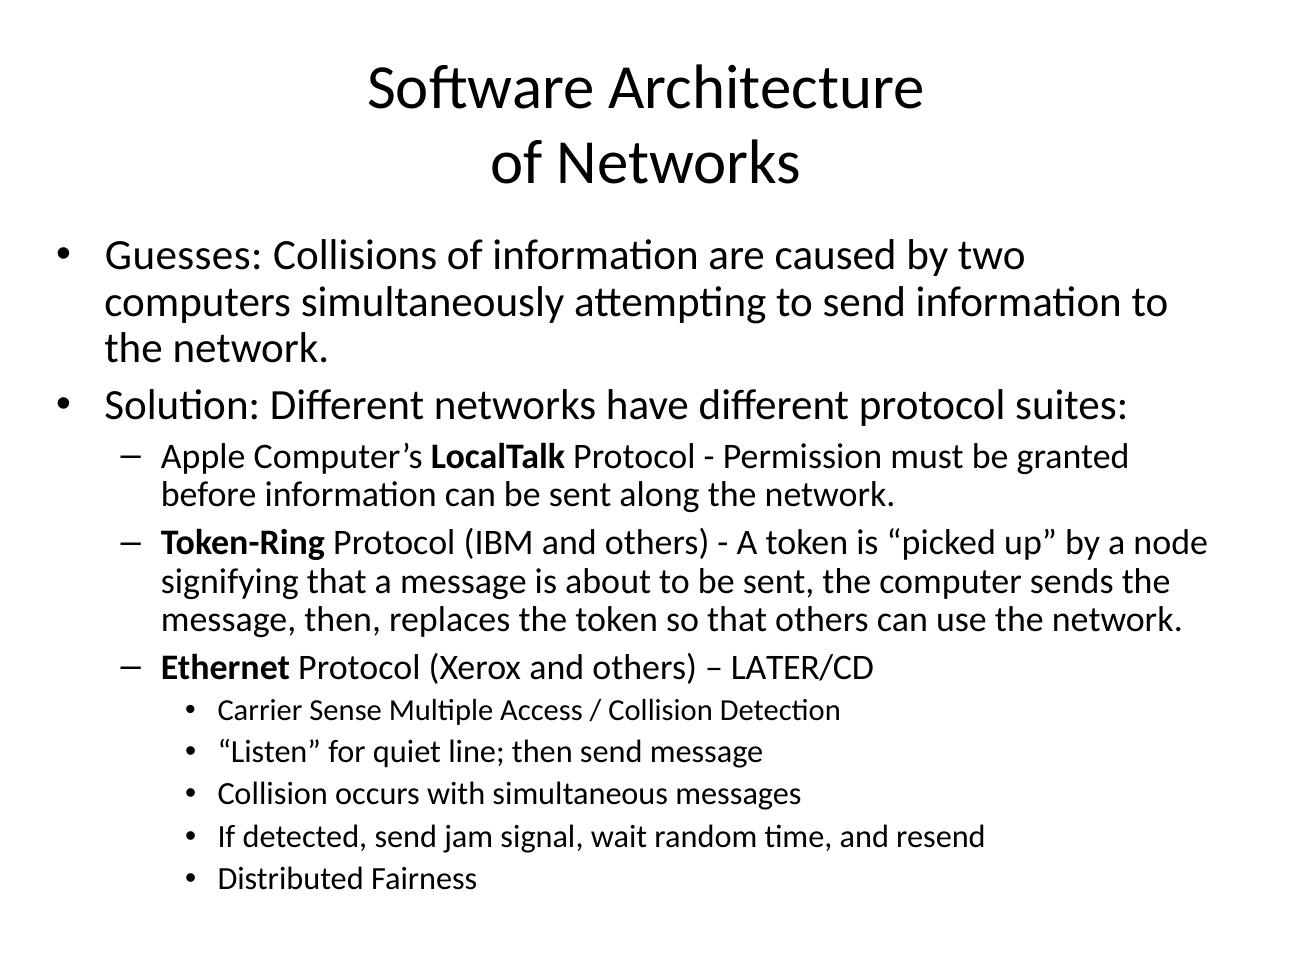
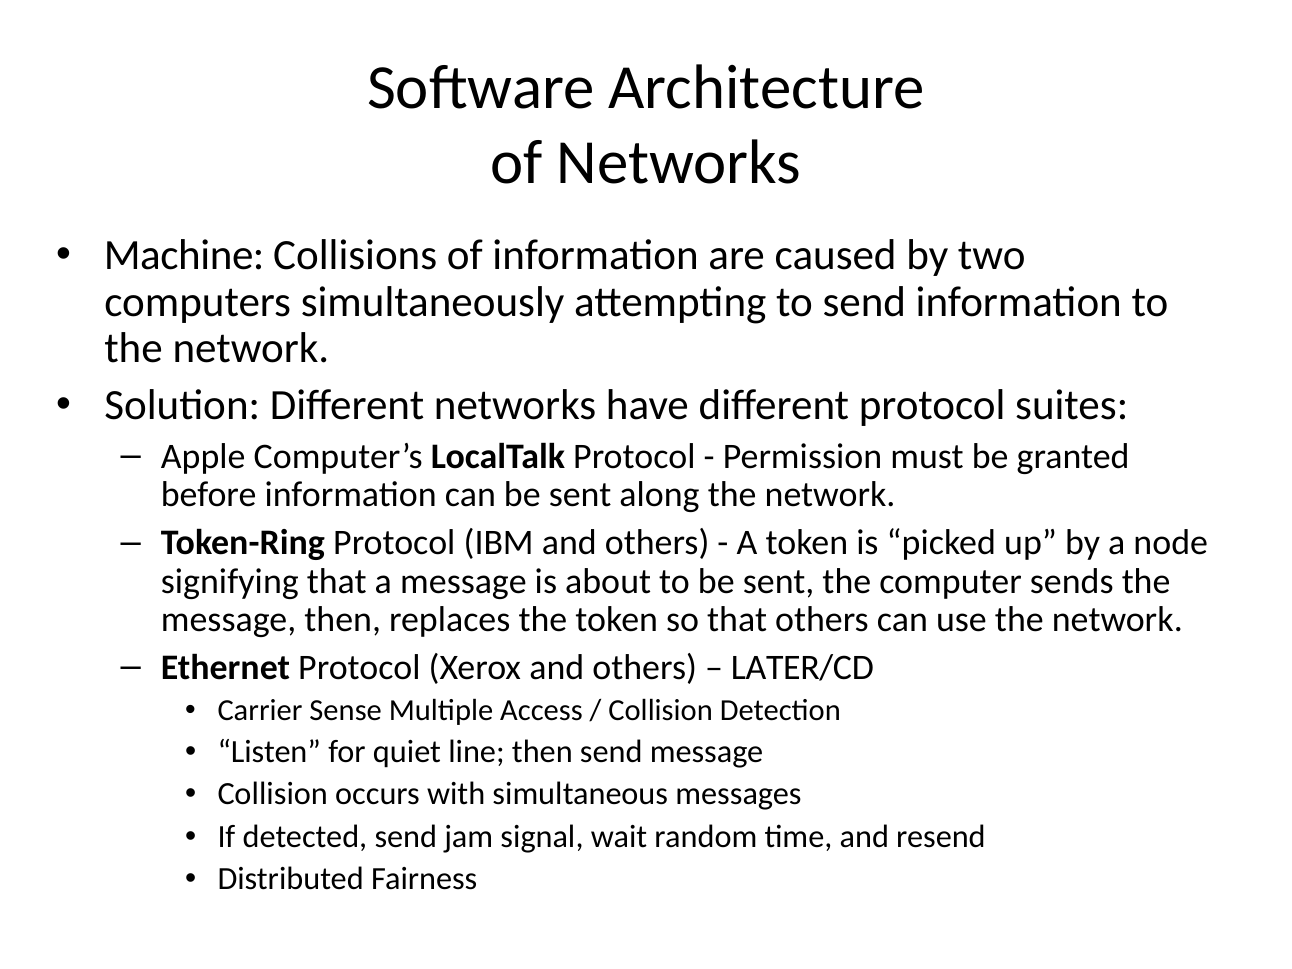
Guesses: Guesses -> Machine
